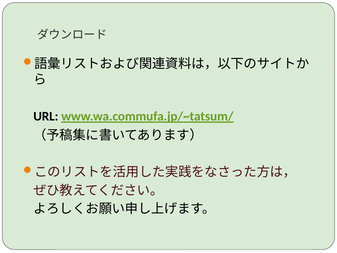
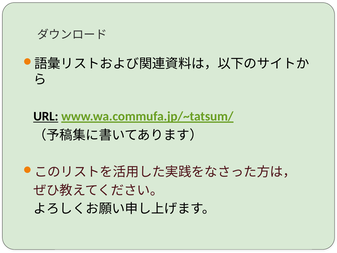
URL underline: none -> present
